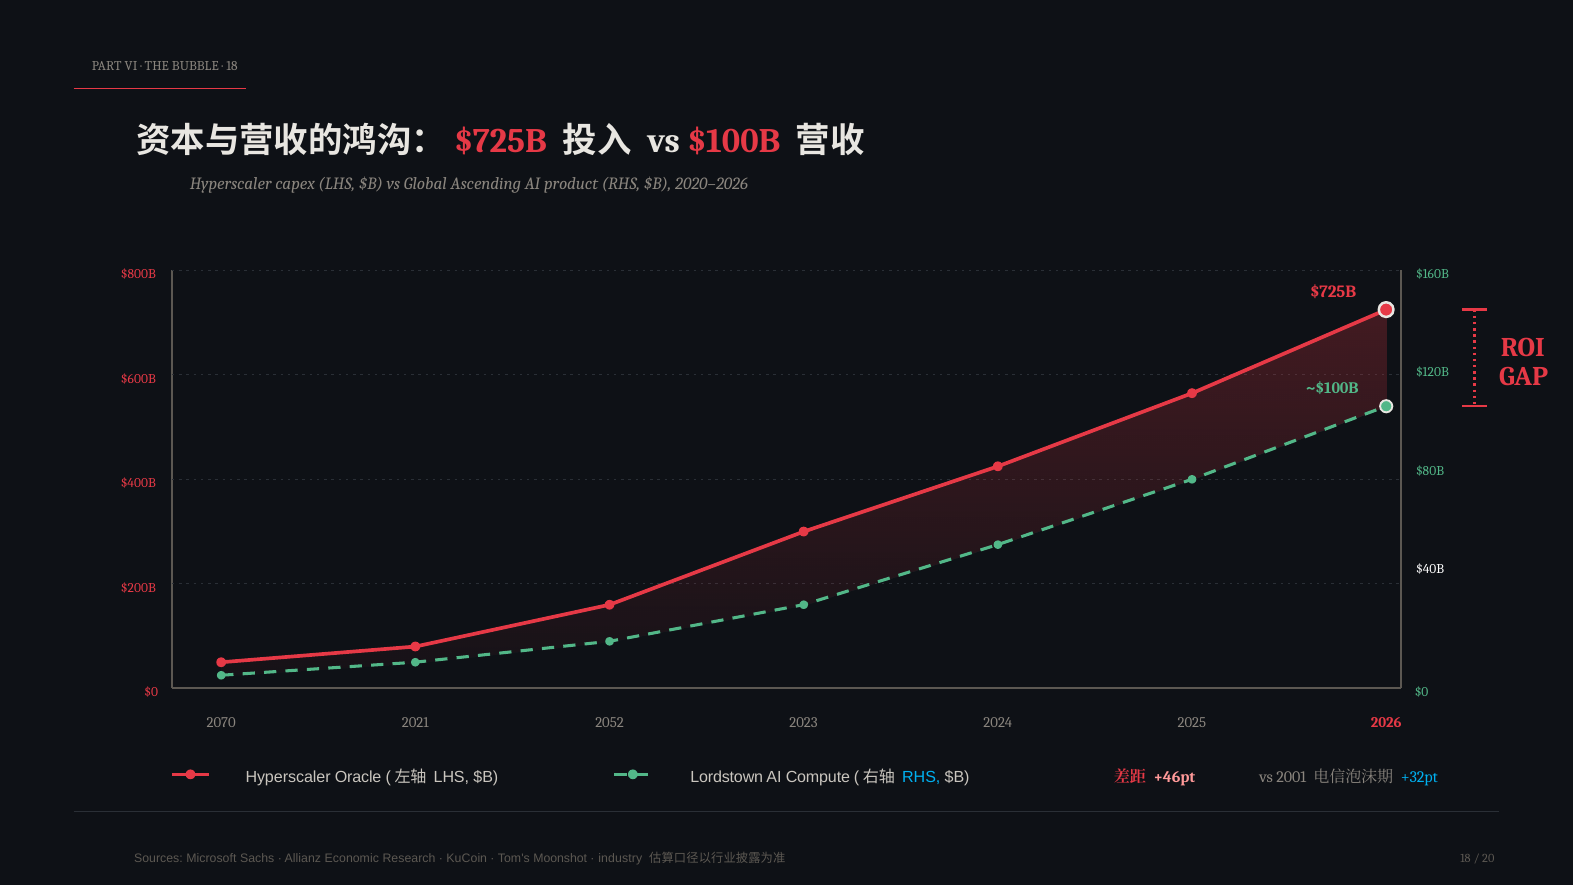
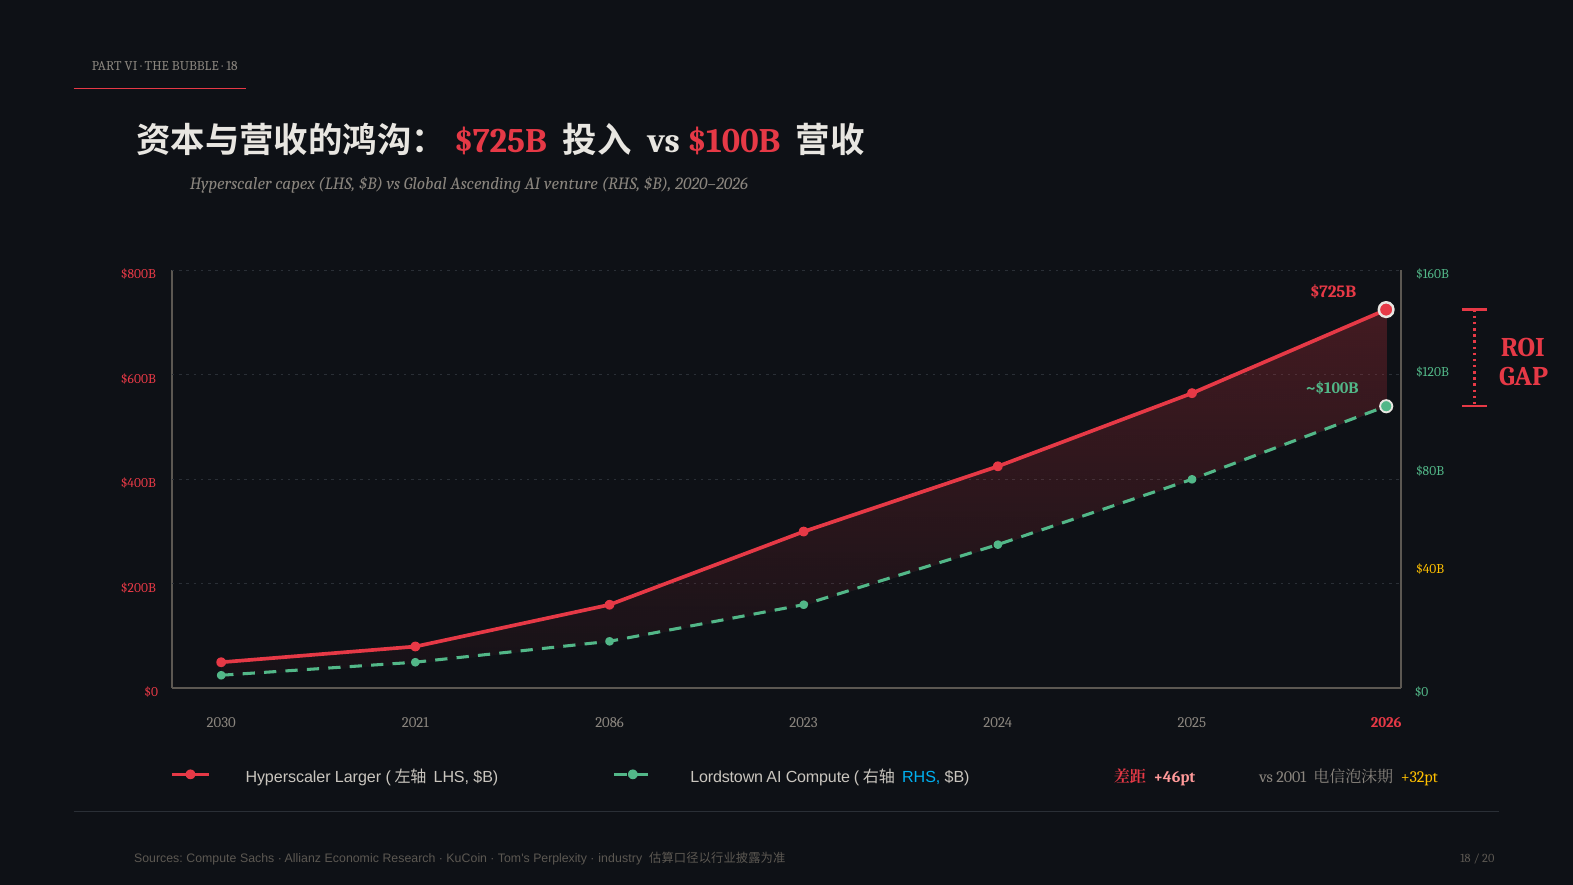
product: product -> venture
$40B colour: white -> yellow
2070: 2070 -> 2030
2052: 2052 -> 2086
Oracle: Oracle -> Larger
+32pt colour: light blue -> yellow
Sources Microsoft: Microsoft -> Compute
Moonshot: Moonshot -> Perplexity
